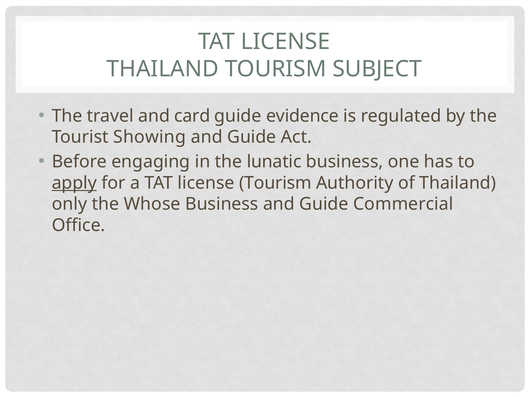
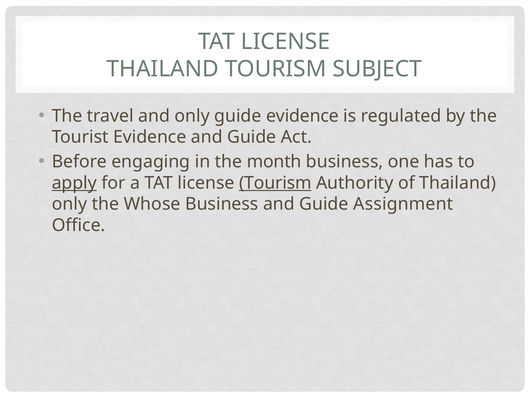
and card: card -> only
Tourist Showing: Showing -> Evidence
lunatic: lunatic -> month
Tourism at (275, 183) underline: none -> present
Commercial: Commercial -> Assignment
